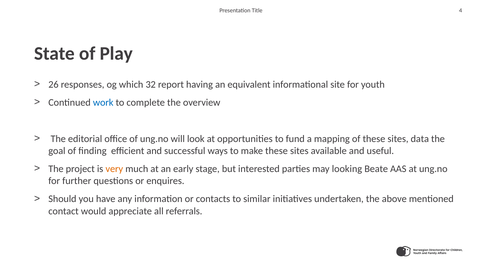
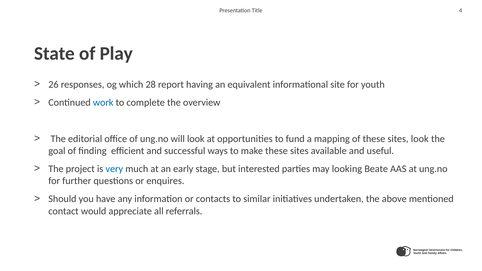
32: 32 -> 28
sites data: data -> look
very colour: orange -> blue
